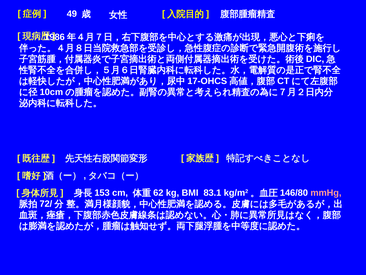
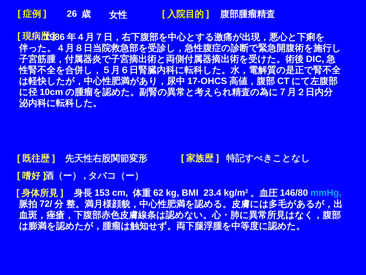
49: 49 -> 26
83.1: 83.1 -> 23.4
mmHg colour: pink -> light blue
